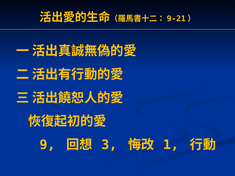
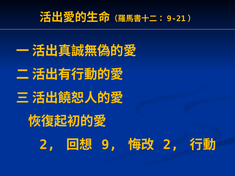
9 at (47, 145): 9 -> 2
3: 3 -> 9
1 at (171, 145): 1 -> 2
